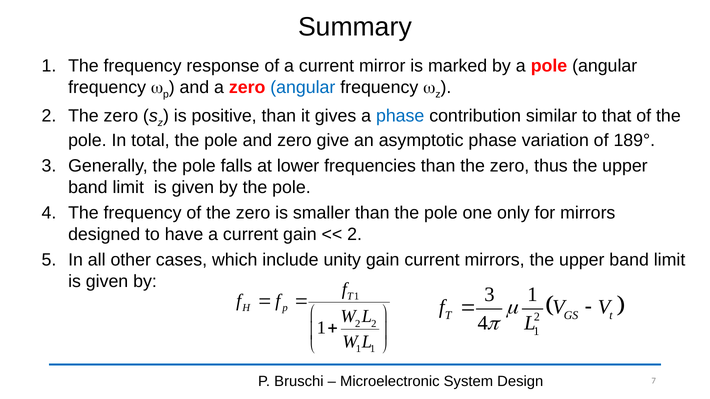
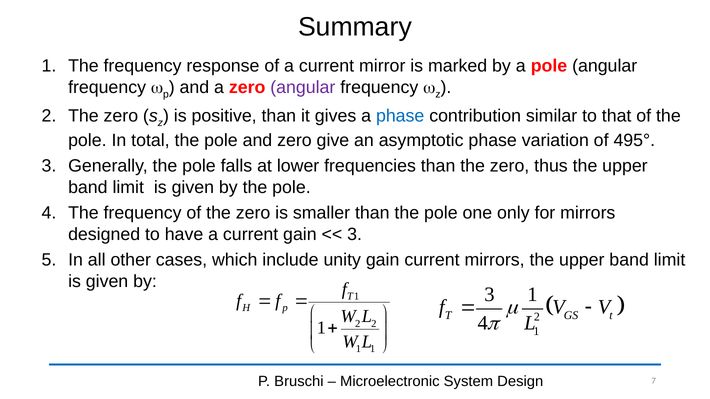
angular at (303, 87) colour: blue -> purple
189°: 189° -> 495°
2 at (355, 234): 2 -> 3
